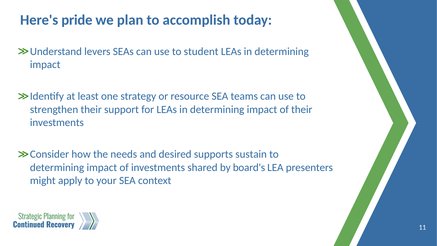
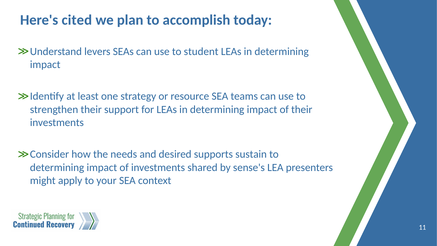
pride: pride -> cited
board's: board's -> sense's
